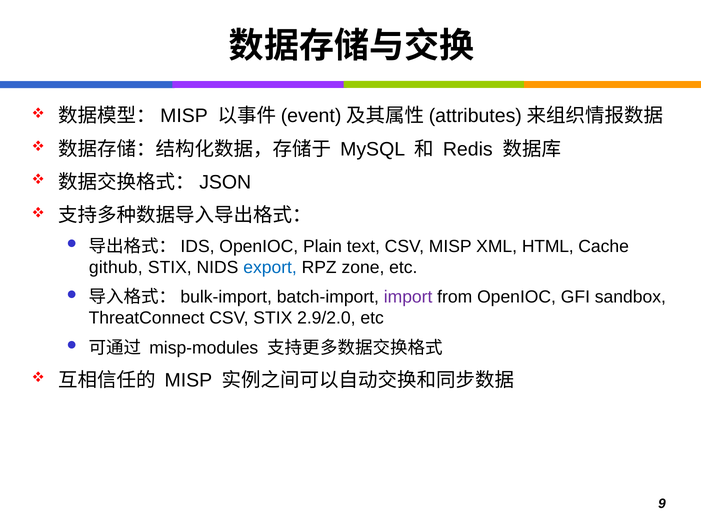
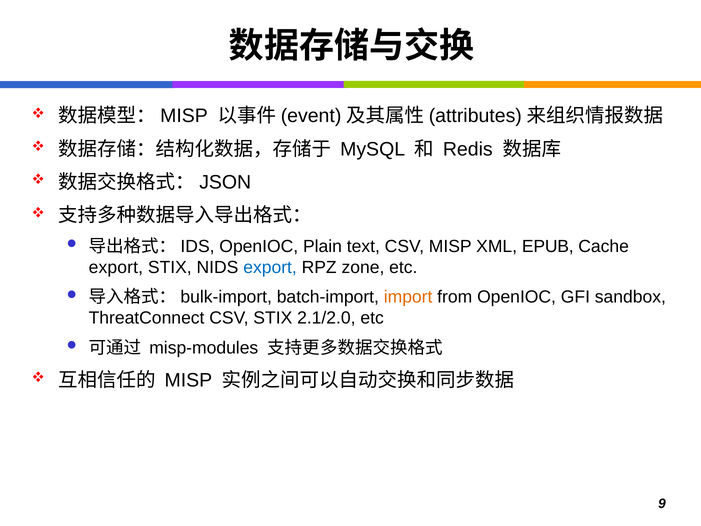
HTML: HTML -> EPUB
github at (116, 267): github -> export
import colour: purple -> orange
2.9/2.0: 2.9/2.0 -> 2.1/2.0
